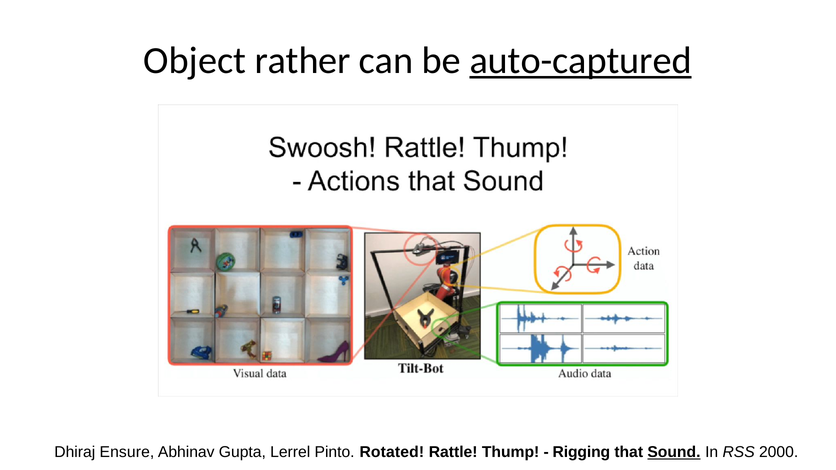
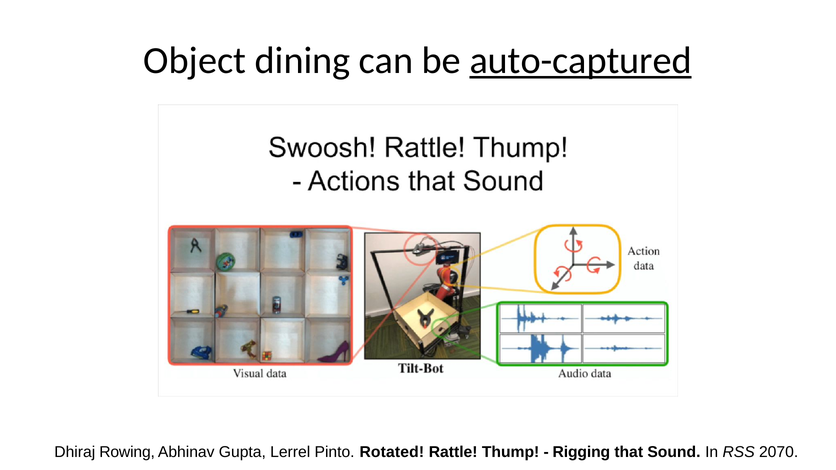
rather: rather -> dining
Ensure: Ensure -> Rowing
Sound underline: present -> none
2000: 2000 -> 2070
